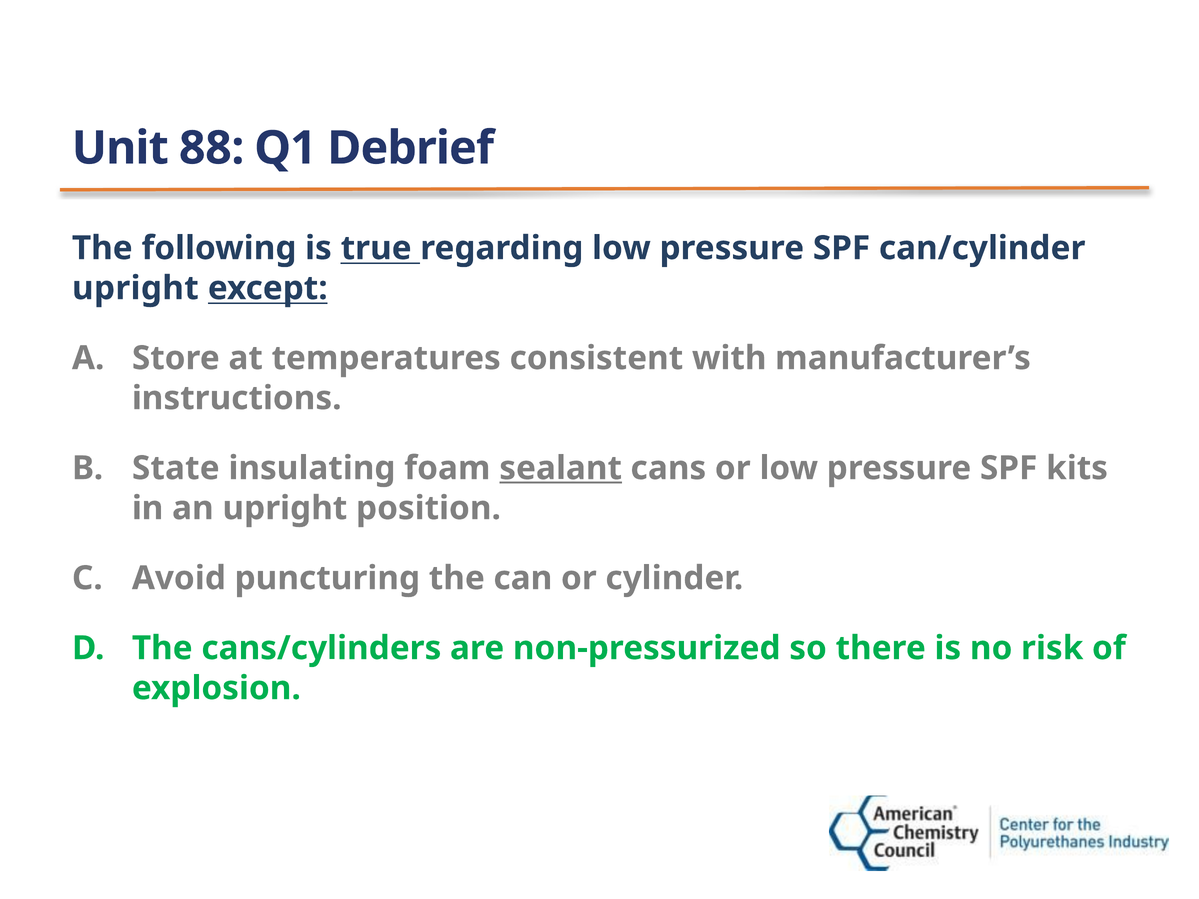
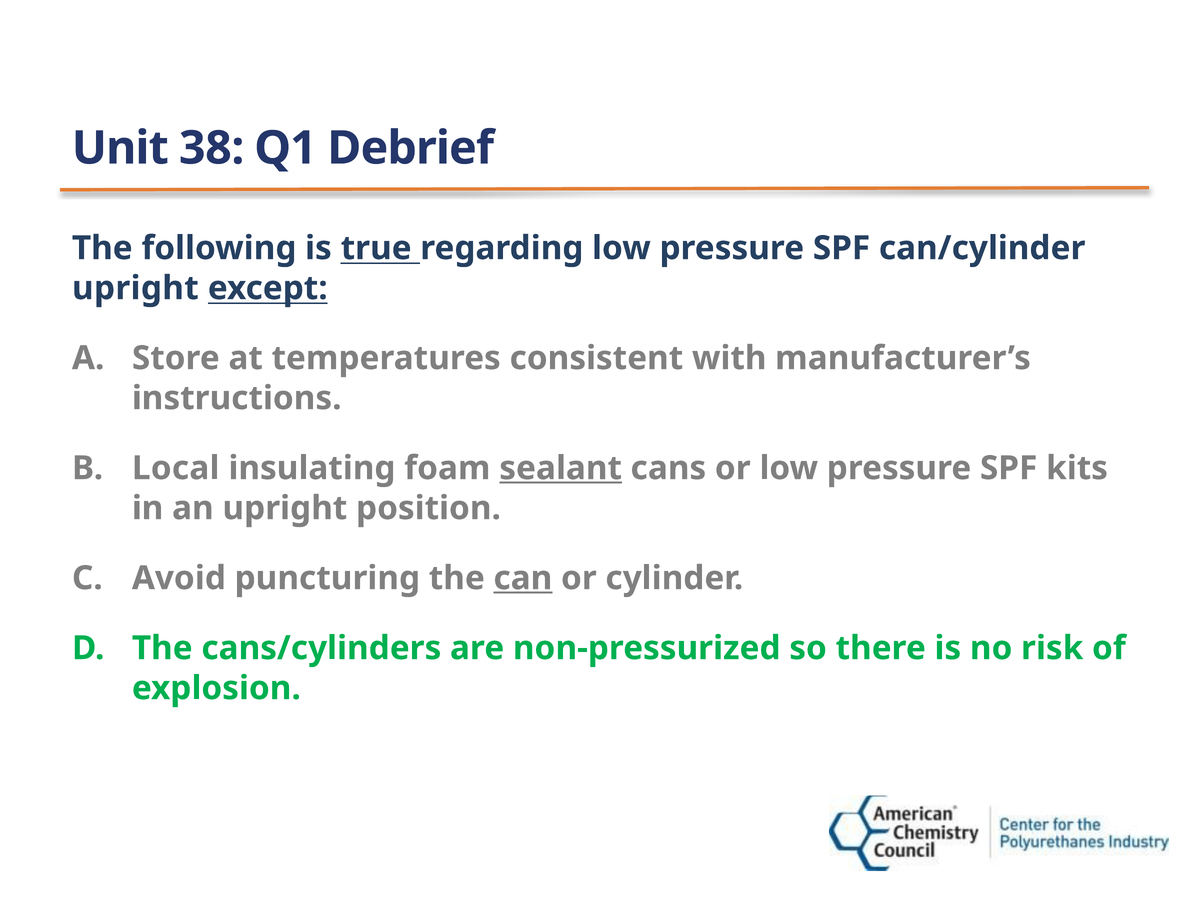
88: 88 -> 38
State: State -> Local
can underline: none -> present
